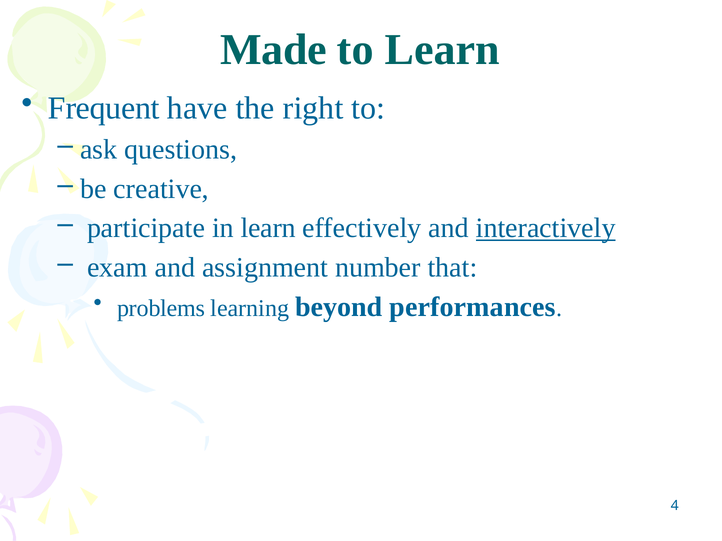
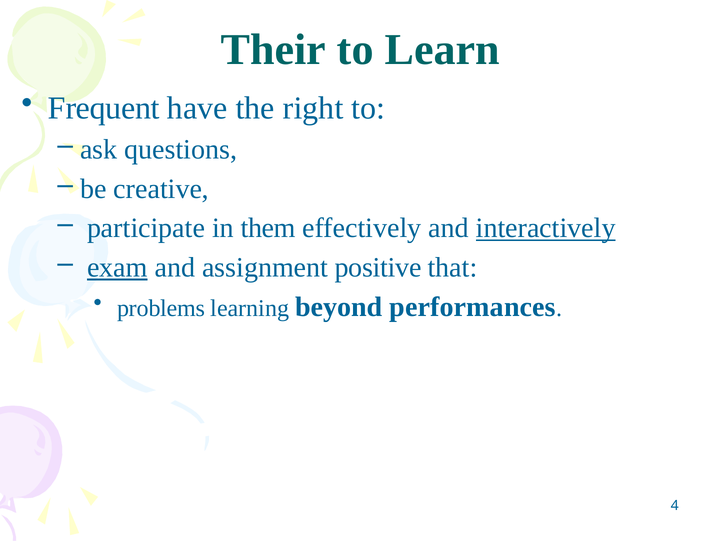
Made: Made -> Their
in learn: learn -> them
exam underline: none -> present
number: number -> positive
